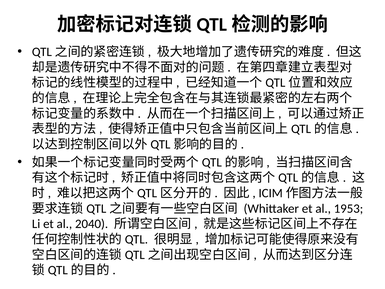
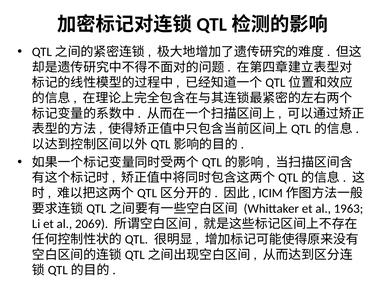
1953: 1953 -> 1963
2040: 2040 -> 2069
